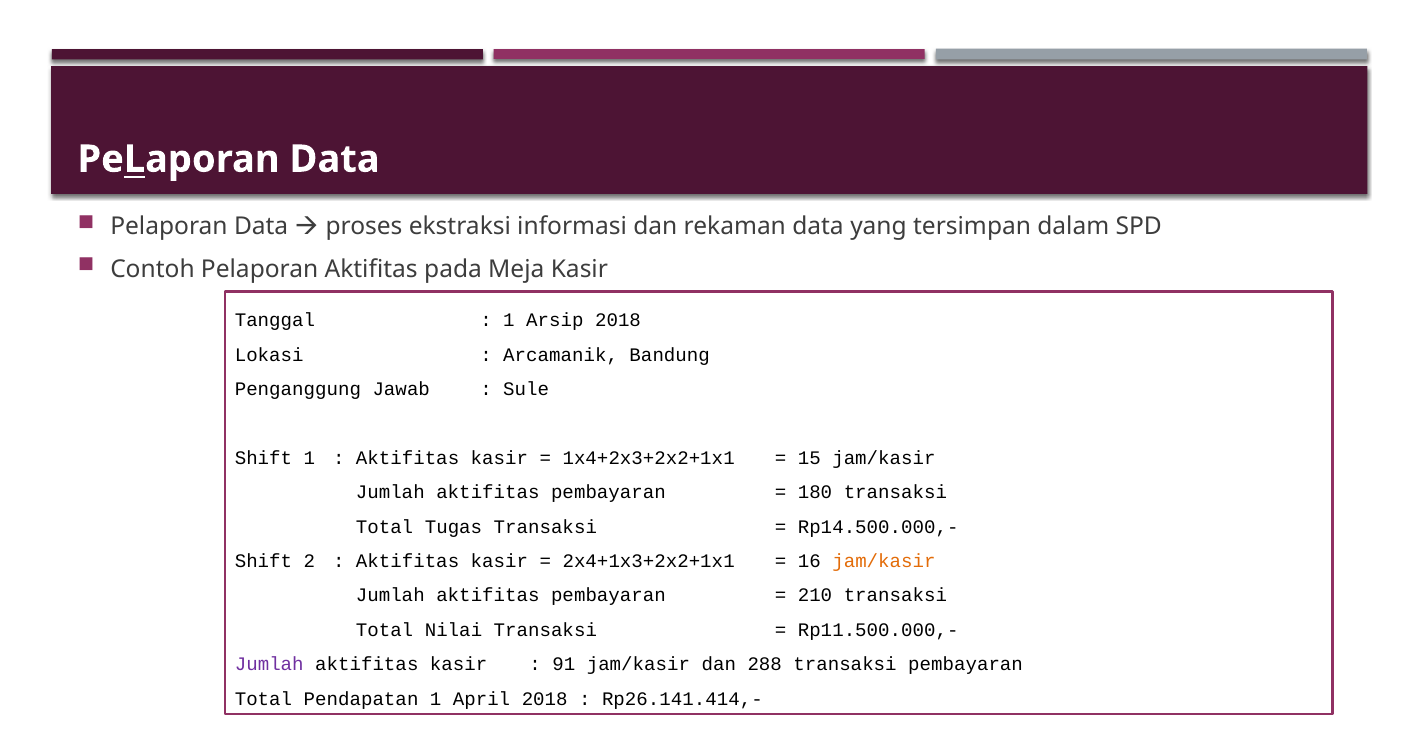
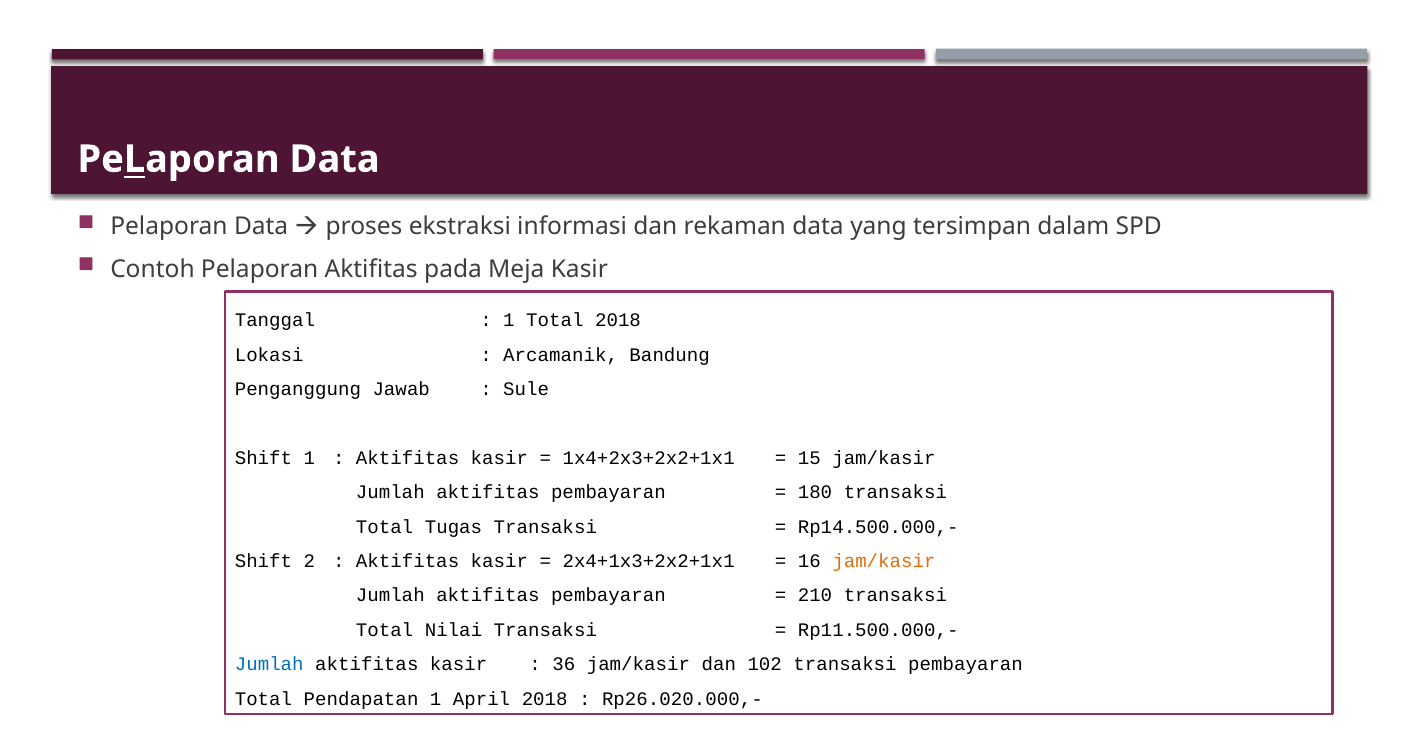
1 Arsip: Arsip -> Total
Jumlah at (269, 664) colour: purple -> blue
91: 91 -> 36
288: 288 -> 102
Rp26.141.414,-: Rp26.141.414,- -> Rp26.020.000,-
